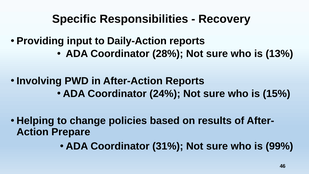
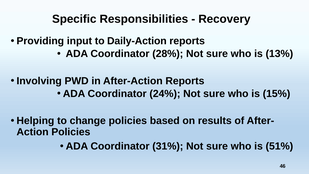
Prepare at (71, 132): Prepare -> Policies
99%: 99% -> 51%
